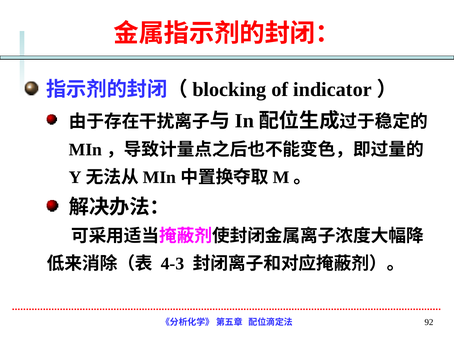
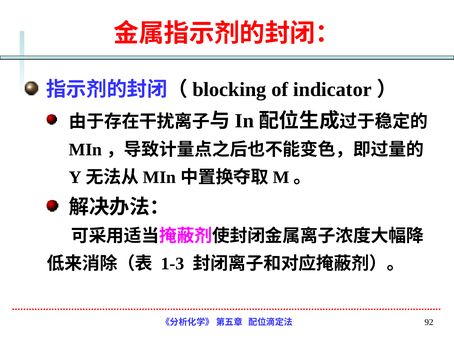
4-3: 4-3 -> 1-3
